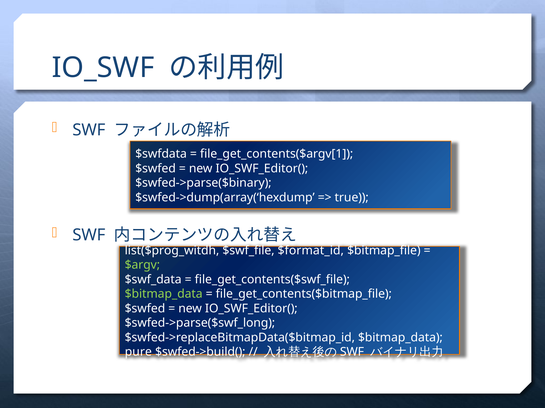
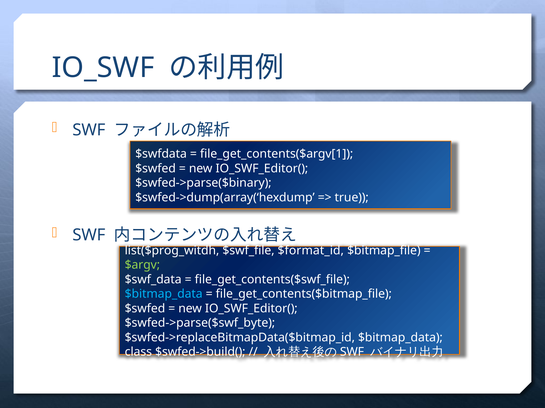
$bitmap_data at (164, 294) colour: light green -> light blue
$swfed->parse($swf_long: $swfed->parse($swf_long -> $swfed->parse($swf_byte
pure: pure -> class
